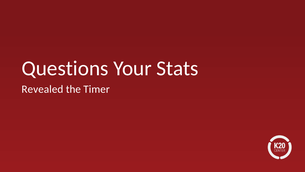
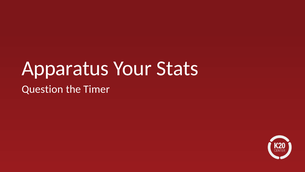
Questions: Questions -> Apparatus
Revealed: Revealed -> Question
